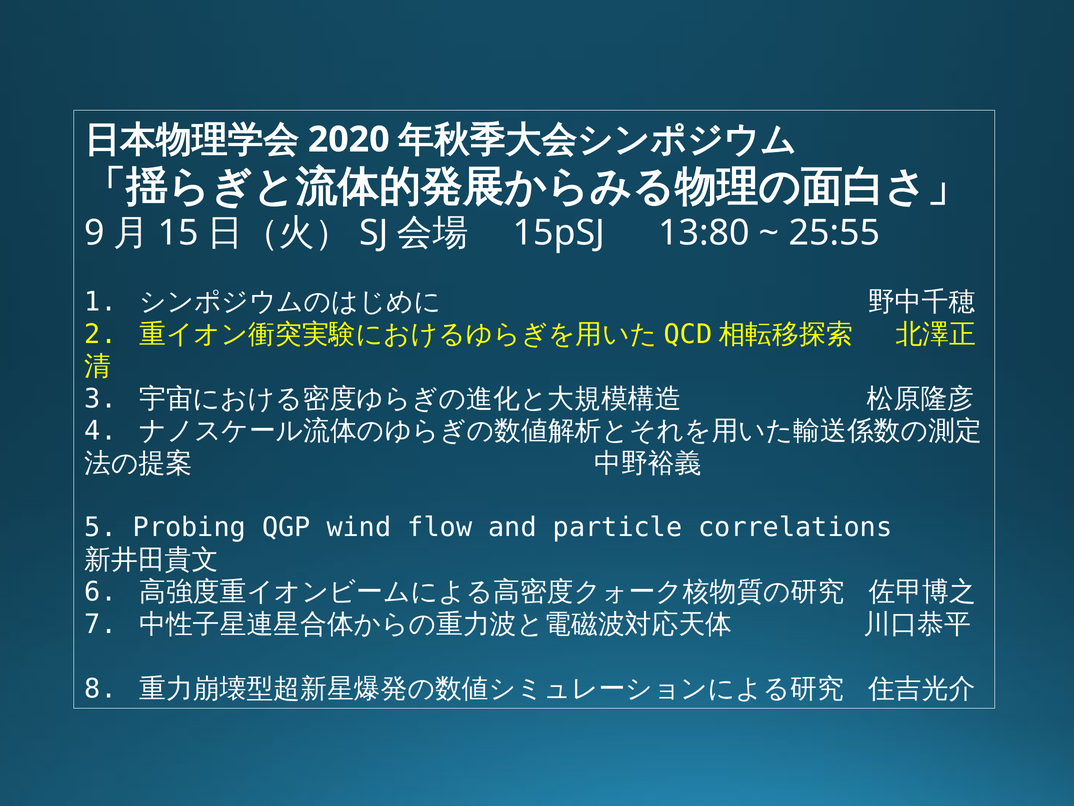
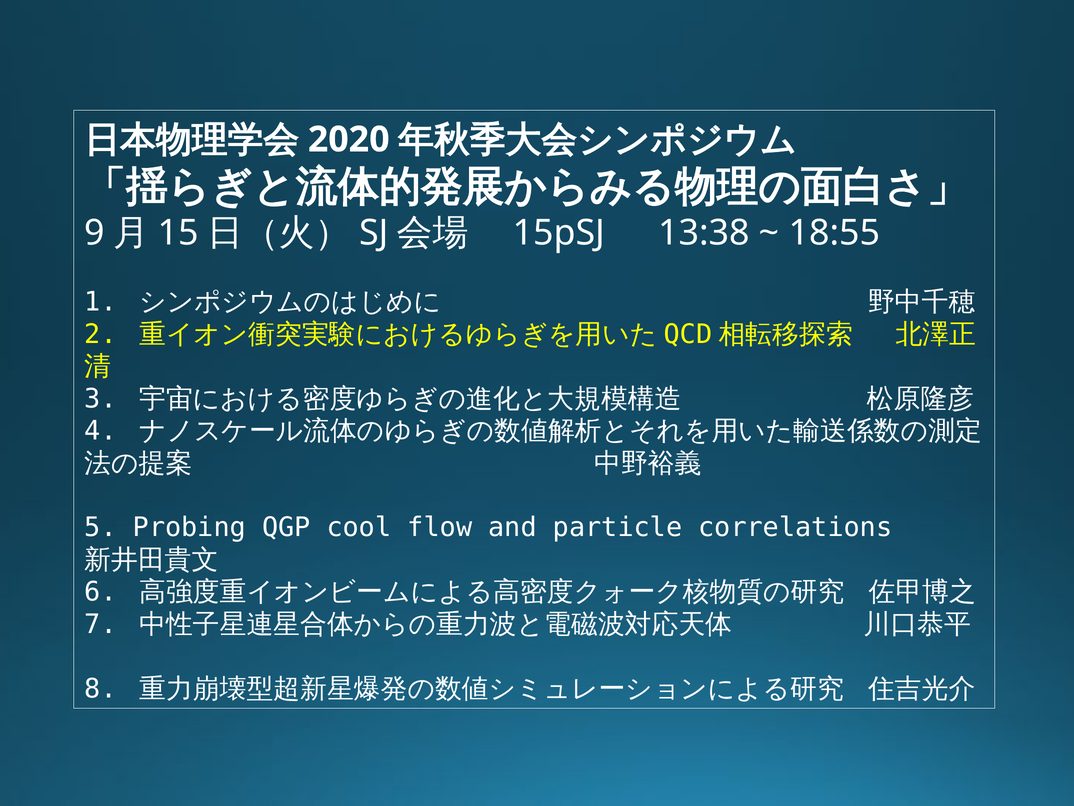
13:80: 13:80 -> 13:38
25:55: 25:55 -> 18:55
wind: wind -> cool
